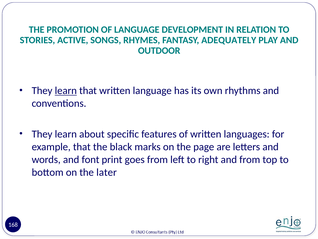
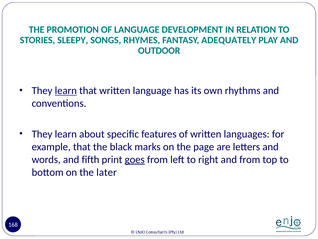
ACTIVE: ACTIVE -> SLEEPY
font: font -> fifth
goes underline: none -> present
